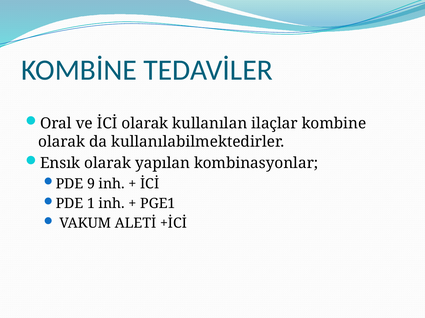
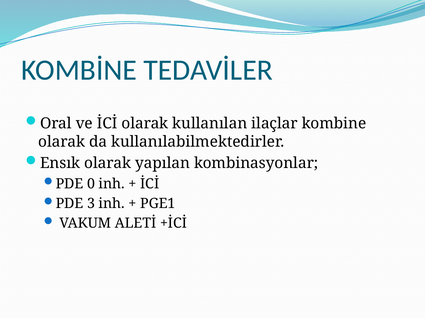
9: 9 -> 0
1: 1 -> 3
